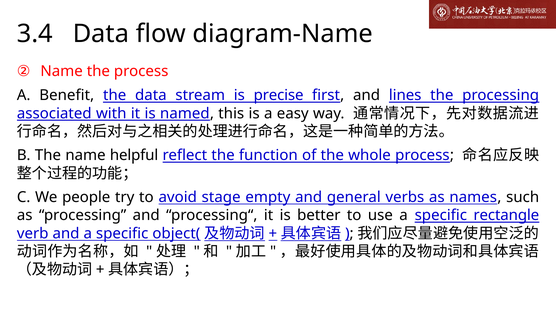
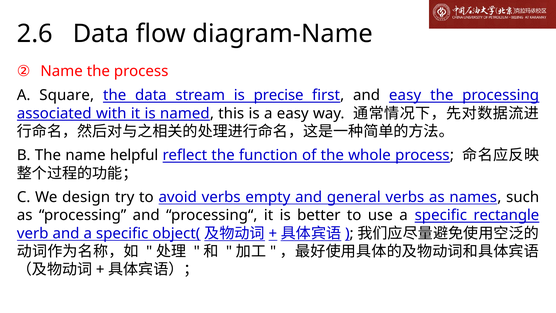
3.4: 3.4 -> 2.6
Benefit: Benefit -> Square
and lines: lines -> easy
people: people -> design
avoid stage: stage -> verbs
